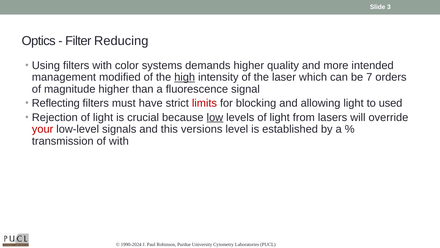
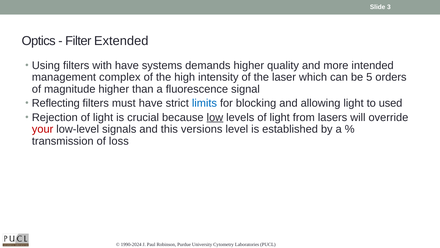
Reducing: Reducing -> Extended
with color: color -> have
modified: modified -> complex
high underline: present -> none
7: 7 -> 5
limits colour: red -> blue
of with: with -> loss
